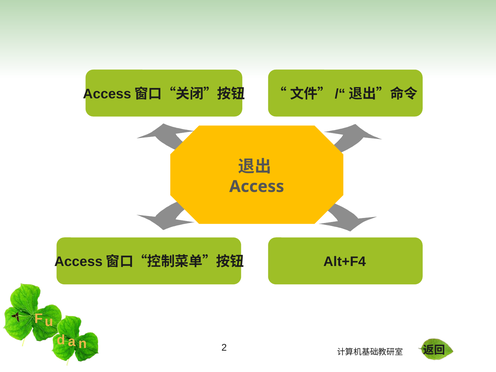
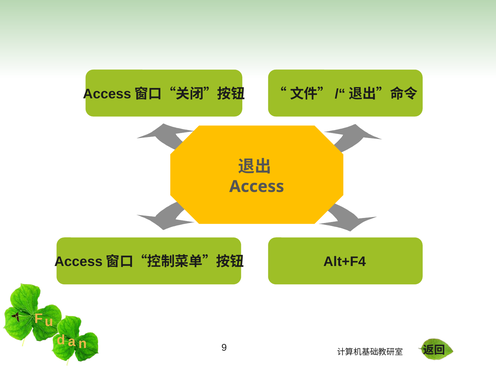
2: 2 -> 9
